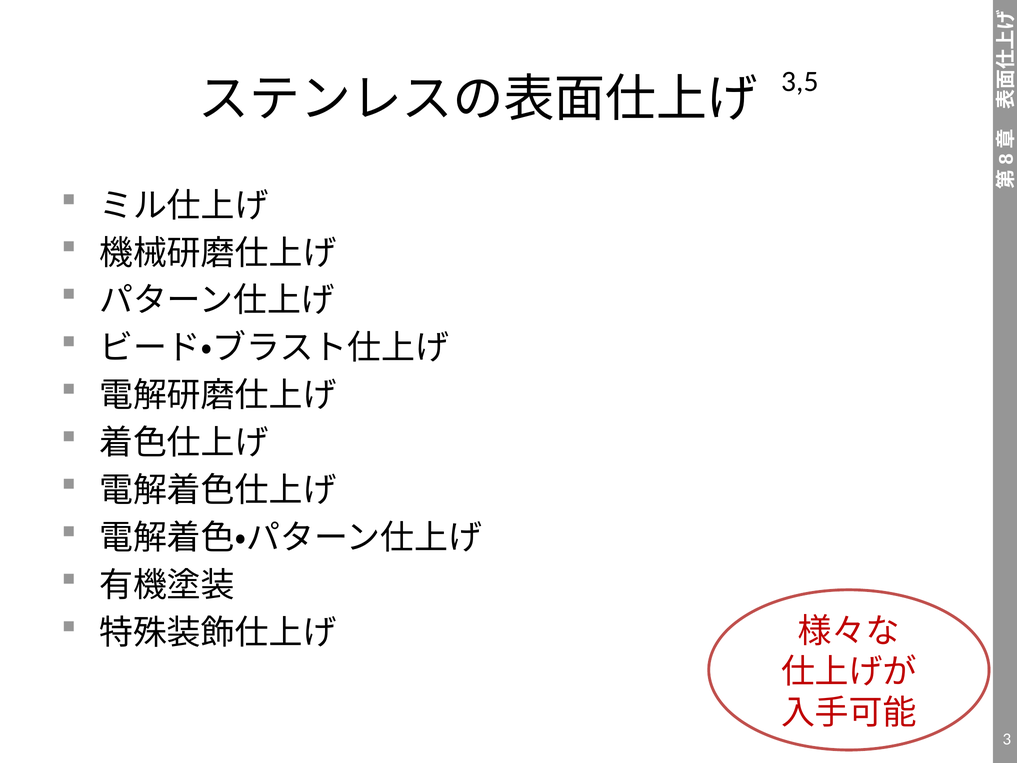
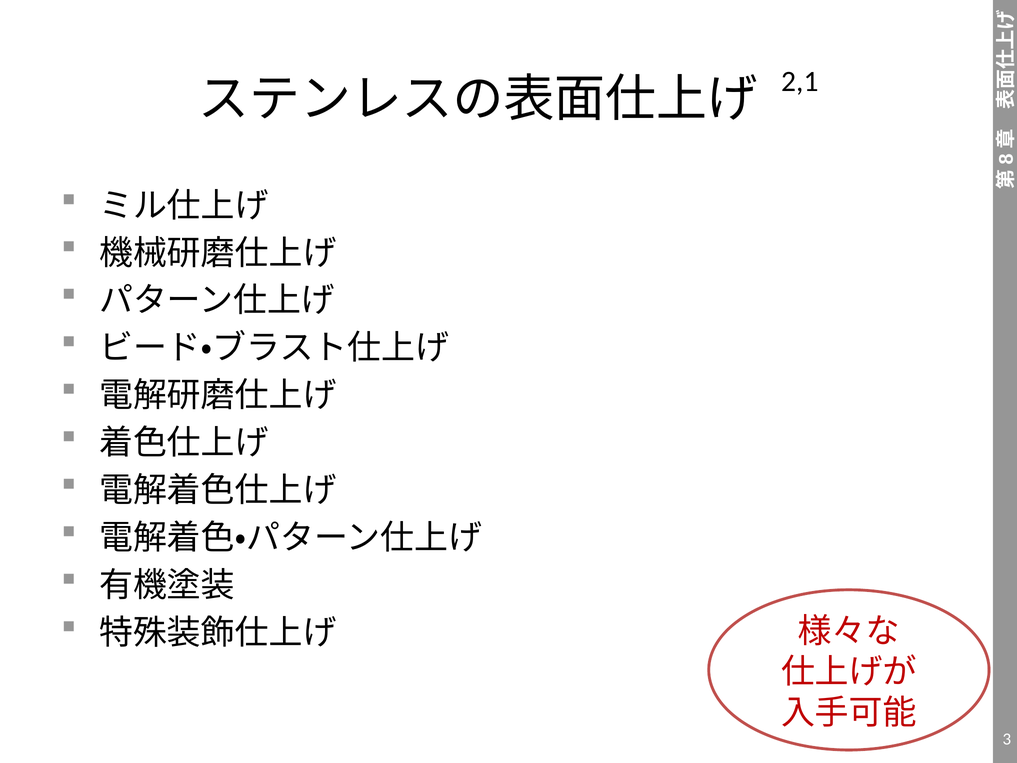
3,5: 3,5 -> 2,1
